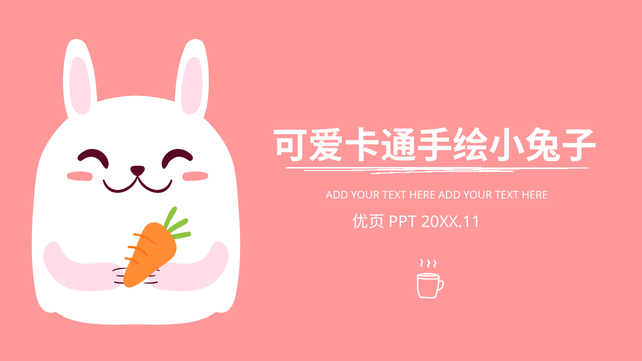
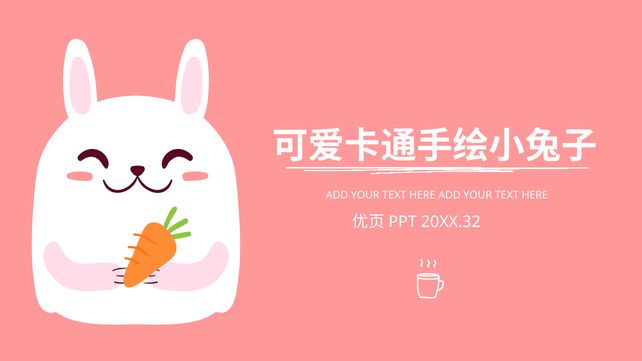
20XX.11: 20XX.11 -> 20XX.32
